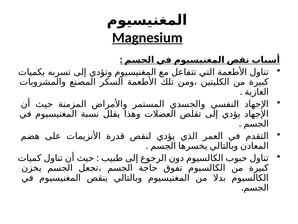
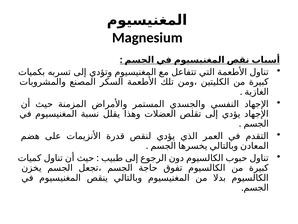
Magnesium underline: present -> none
